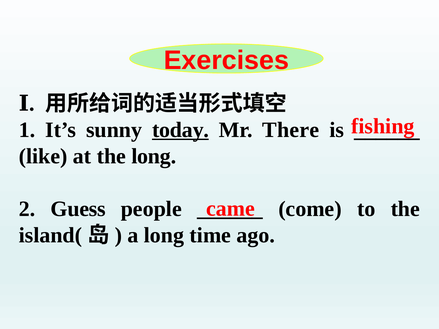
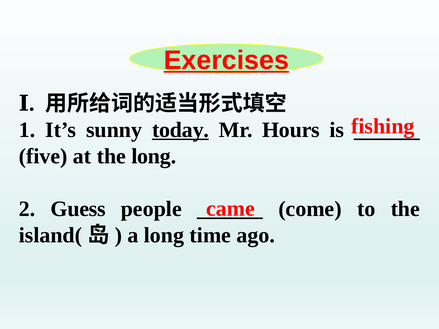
Exercises underline: none -> present
There: There -> Hours
like: like -> five
